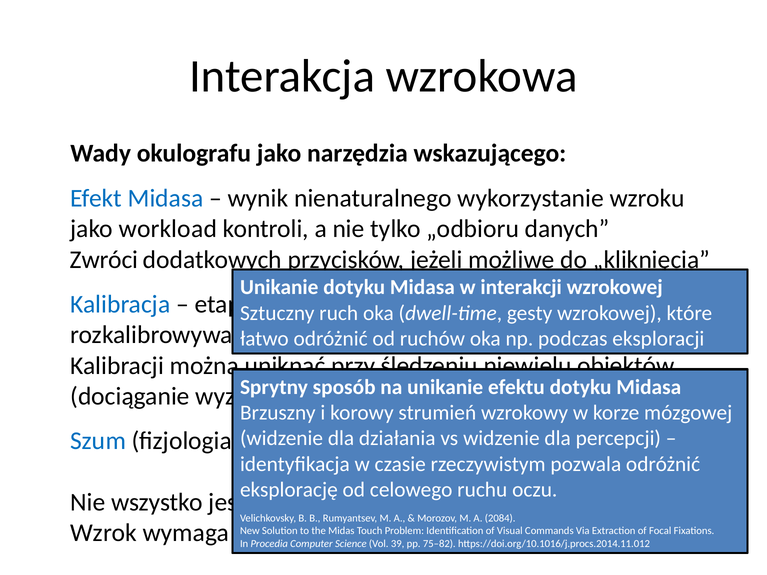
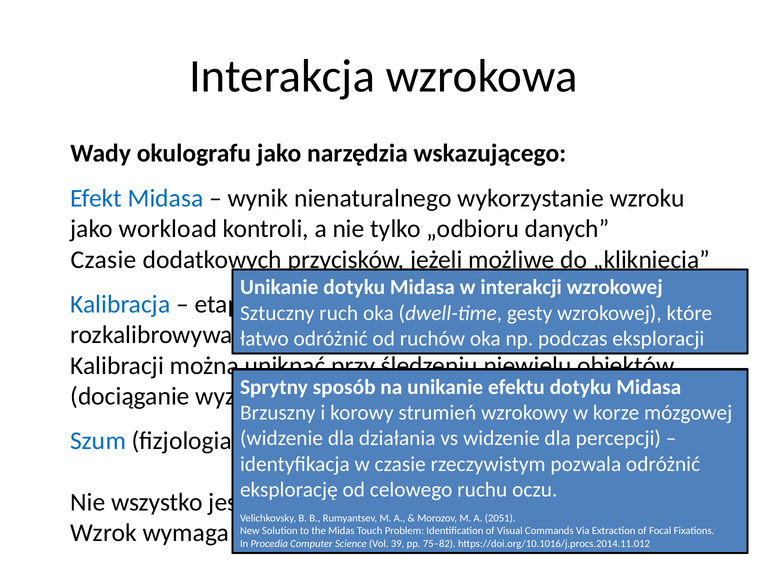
Zwróci at (104, 260): Zwróci -> Czasie
2084: 2084 -> 2051
